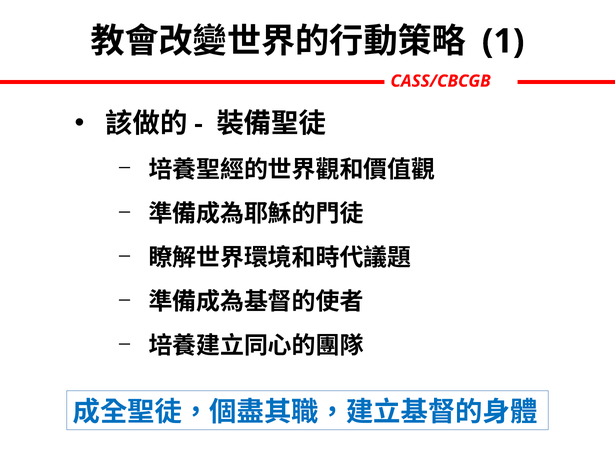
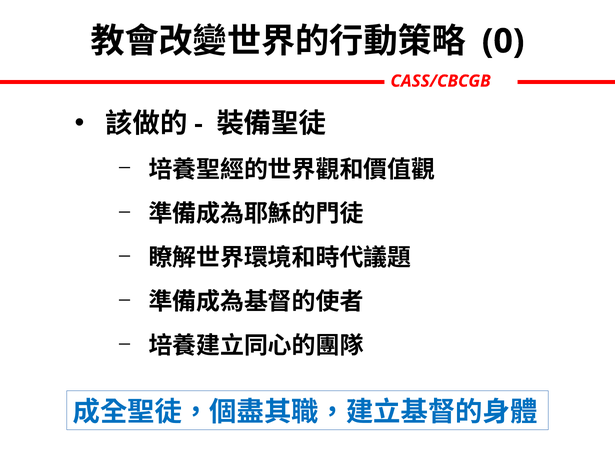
1: 1 -> 0
